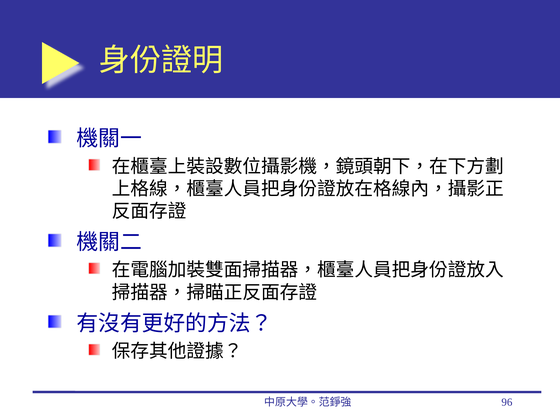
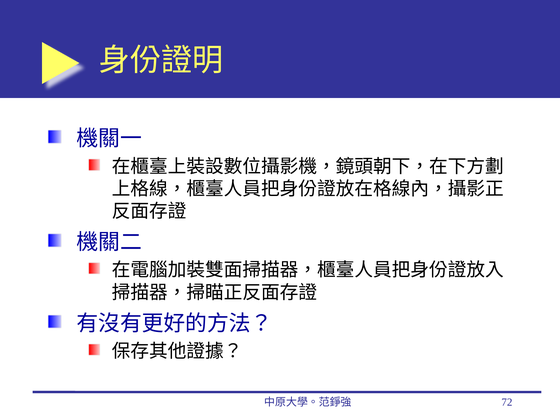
96: 96 -> 72
